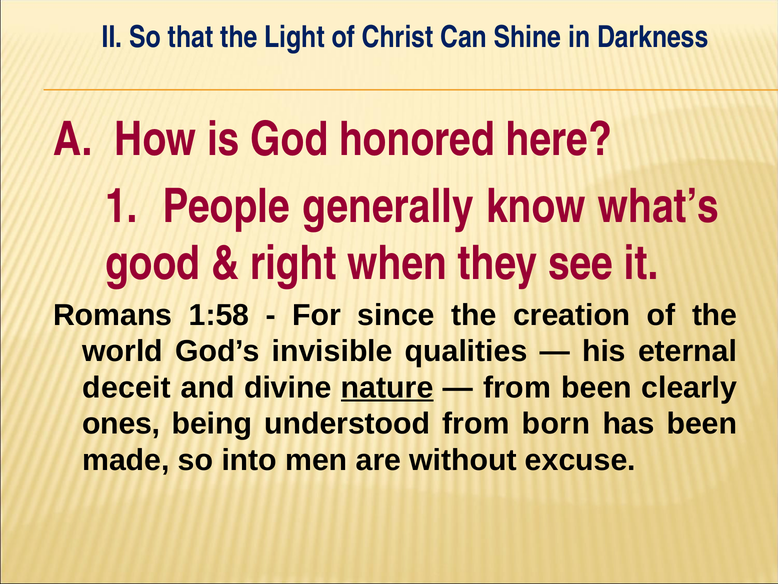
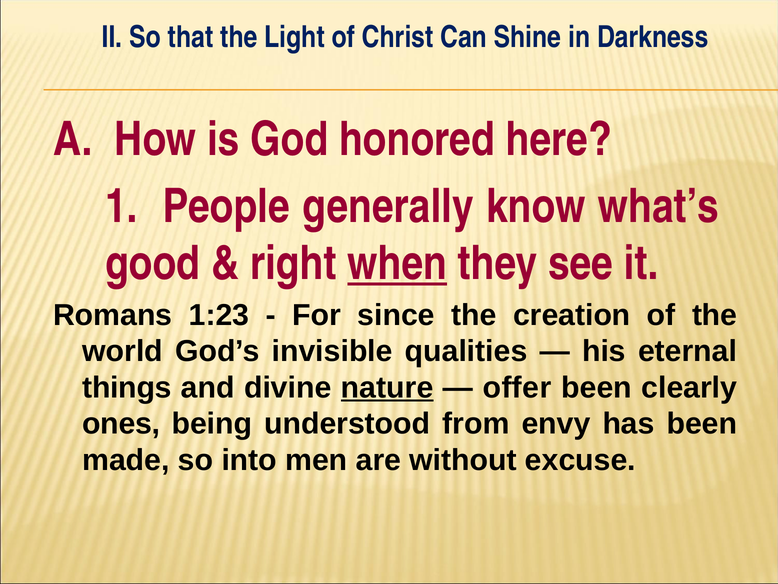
when underline: none -> present
1:58: 1:58 -> 1:23
deceit: deceit -> things
from at (517, 387): from -> offer
born: born -> envy
